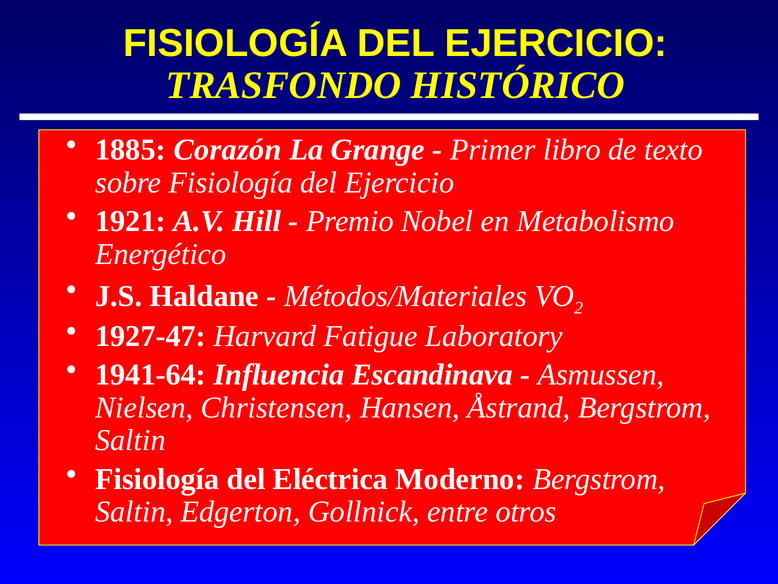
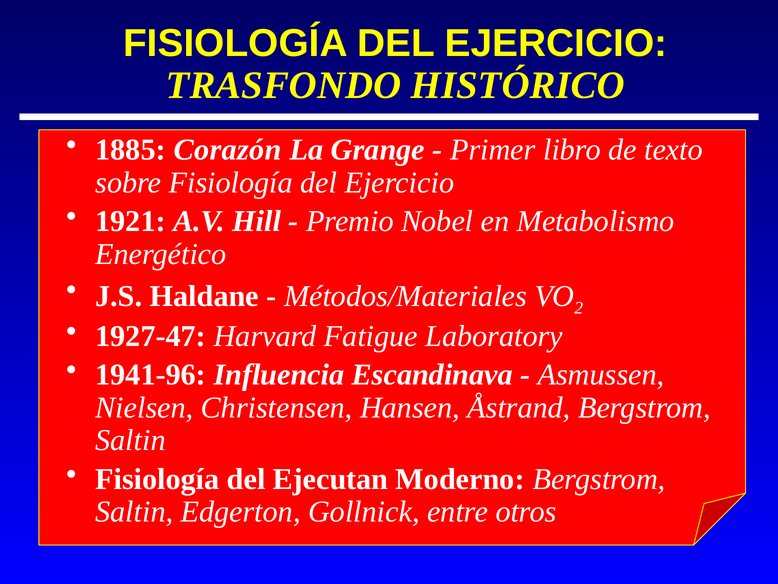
1941-64: 1941-64 -> 1941-96
Eléctrica: Eléctrica -> Ejecutan
